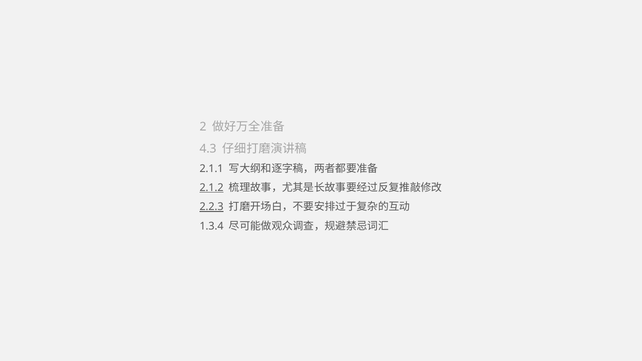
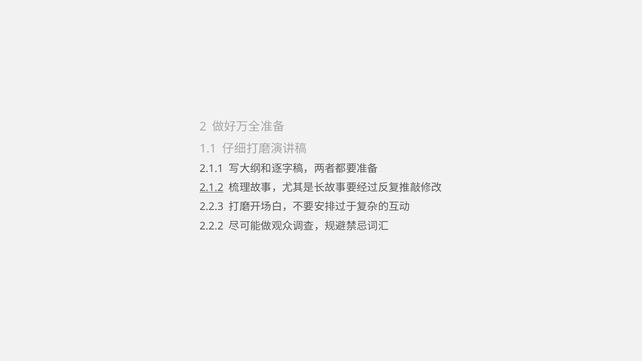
4.3: 4.3 -> 1.1
2.2.3 underline: present -> none
1.3.4: 1.3.4 -> 2.2.2
